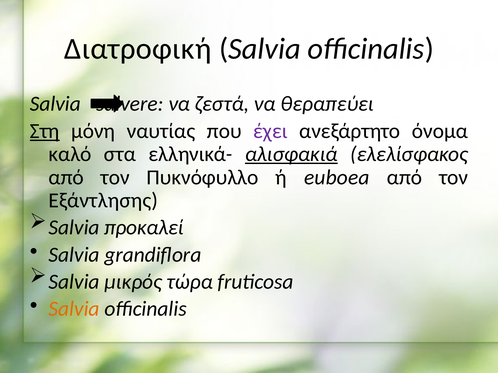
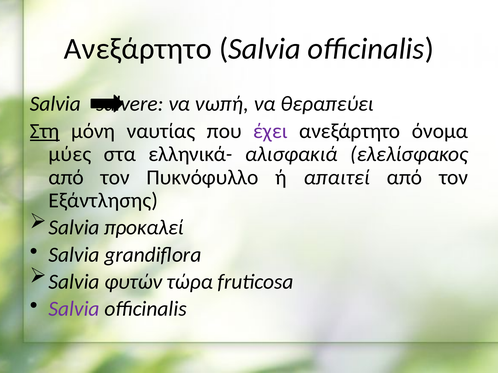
Διατροφική at (138, 49): Διατροφική -> Ανεξάρτητο
ζεστά: ζεστά -> νωπή
καλό: καλό -> μύες
αλισφακιά underline: present -> none
euboea: euboea -> απαιτεί
μικρός: μικρός -> φυτών
Salvia at (74, 309) colour: orange -> purple
